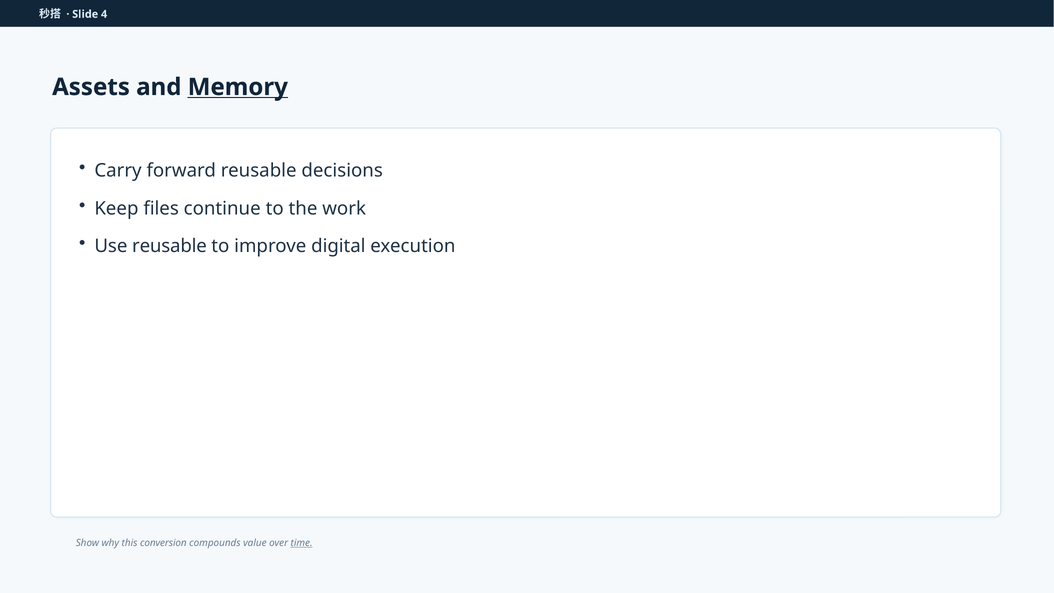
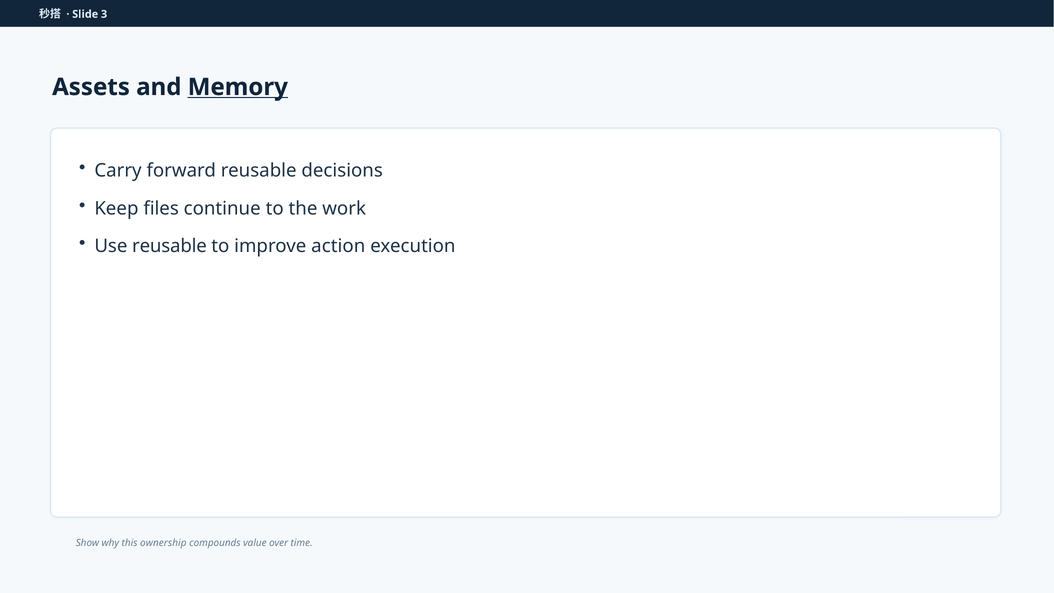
4: 4 -> 3
digital: digital -> action
conversion: conversion -> ownership
time underline: present -> none
